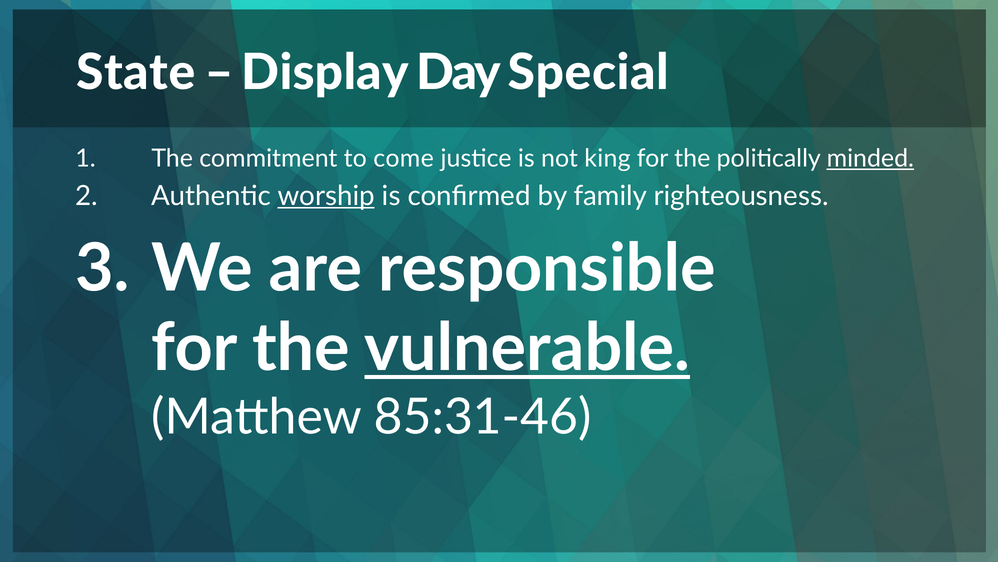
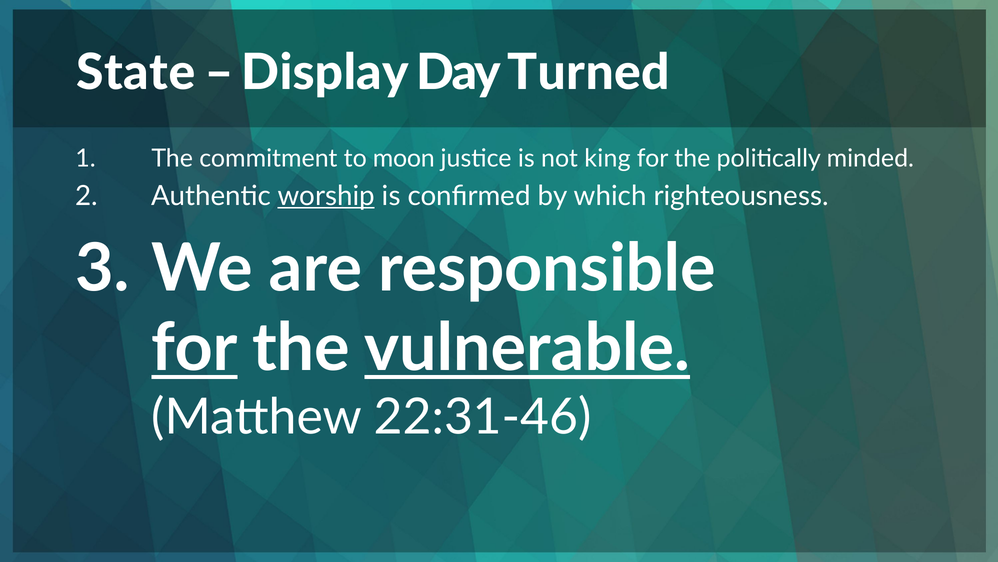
Special: Special -> Turned
come: come -> moon
minded underline: present -> none
family: family -> which
for at (194, 348) underline: none -> present
85:31-46: 85:31-46 -> 22:31-46
